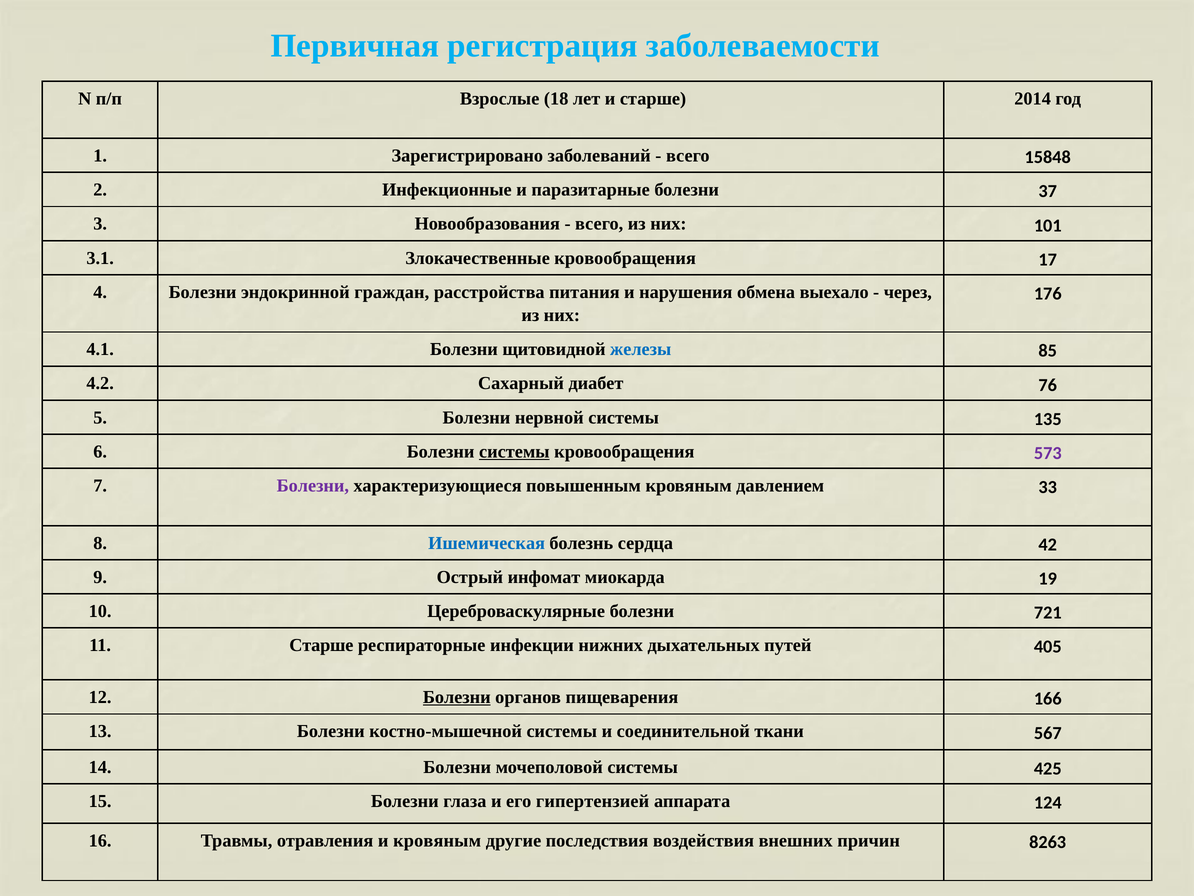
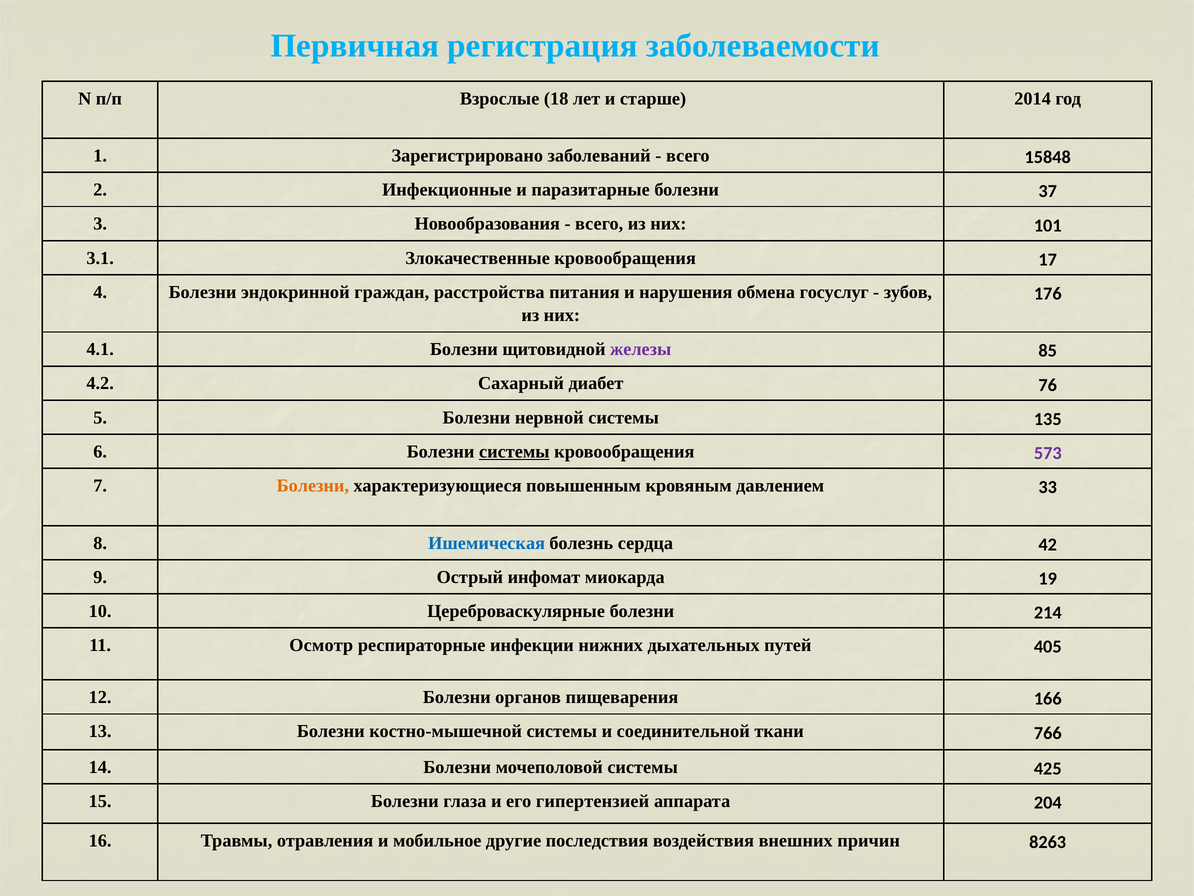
выехало: выехало -> госуслуг
через: через -> зубов
железы colour: blue -> purple
Болезни at (313, 485) colour: purple -> orange
721: 721 -> 214
11 Старше: Старше -> Осмотр
Болезни at (457, 697) underline: present -> none
567: 567 -> 766
124: 124 -> 204
и кровяным: кровяным -> мобильное
